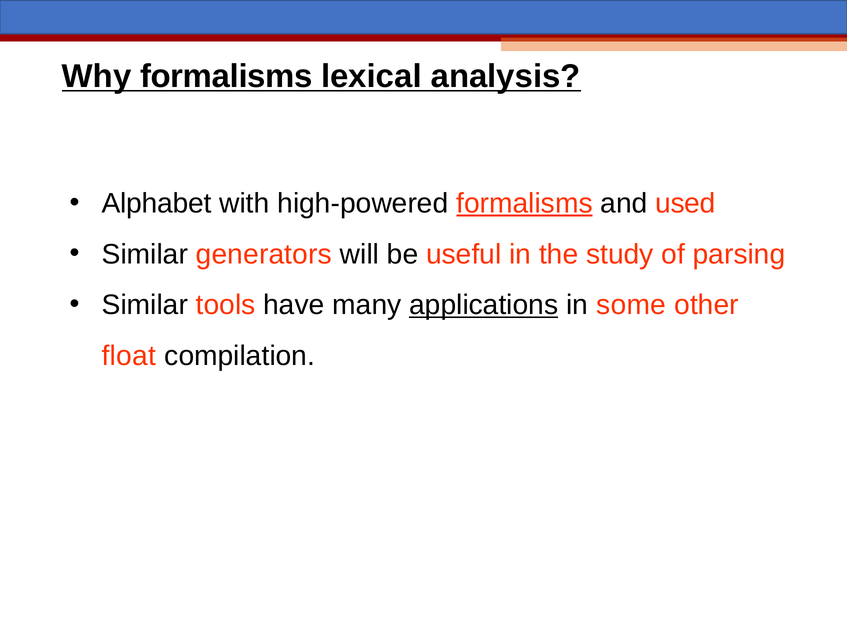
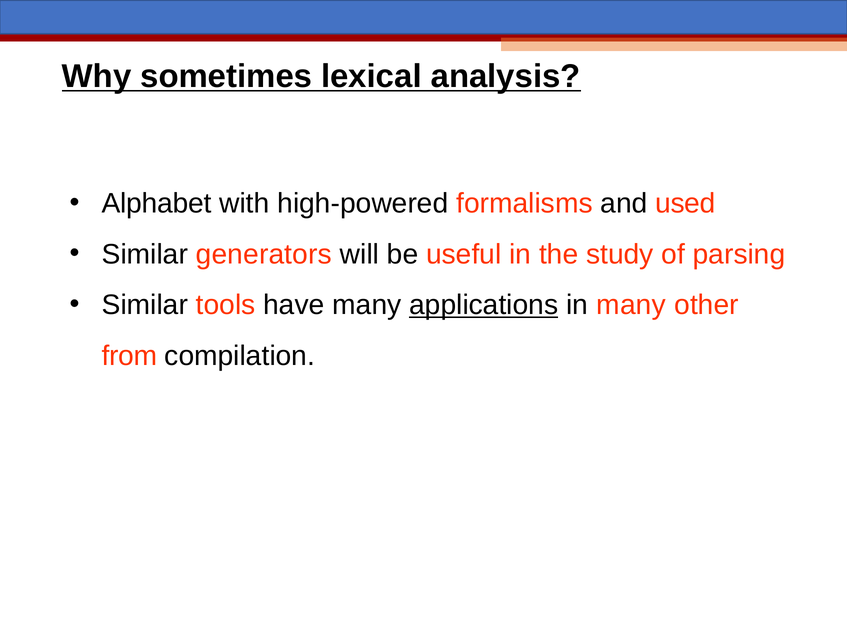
Why formalisms: formalisms -> sometimes
formalisms at (525, 203) underline: present -> none
in some: some -> many
float: float -> from
